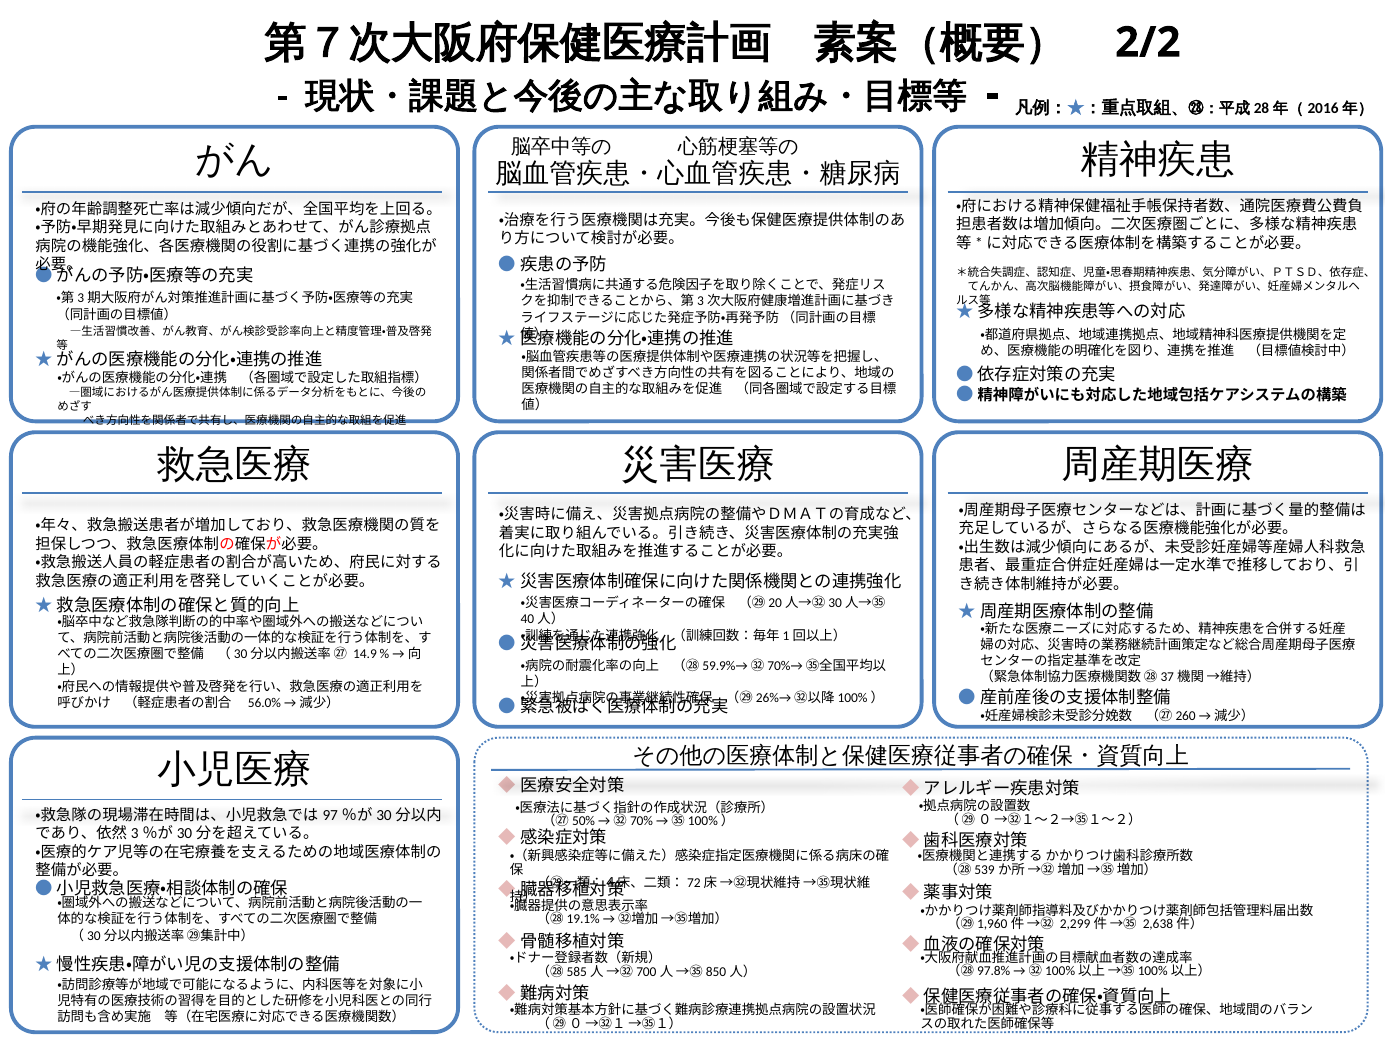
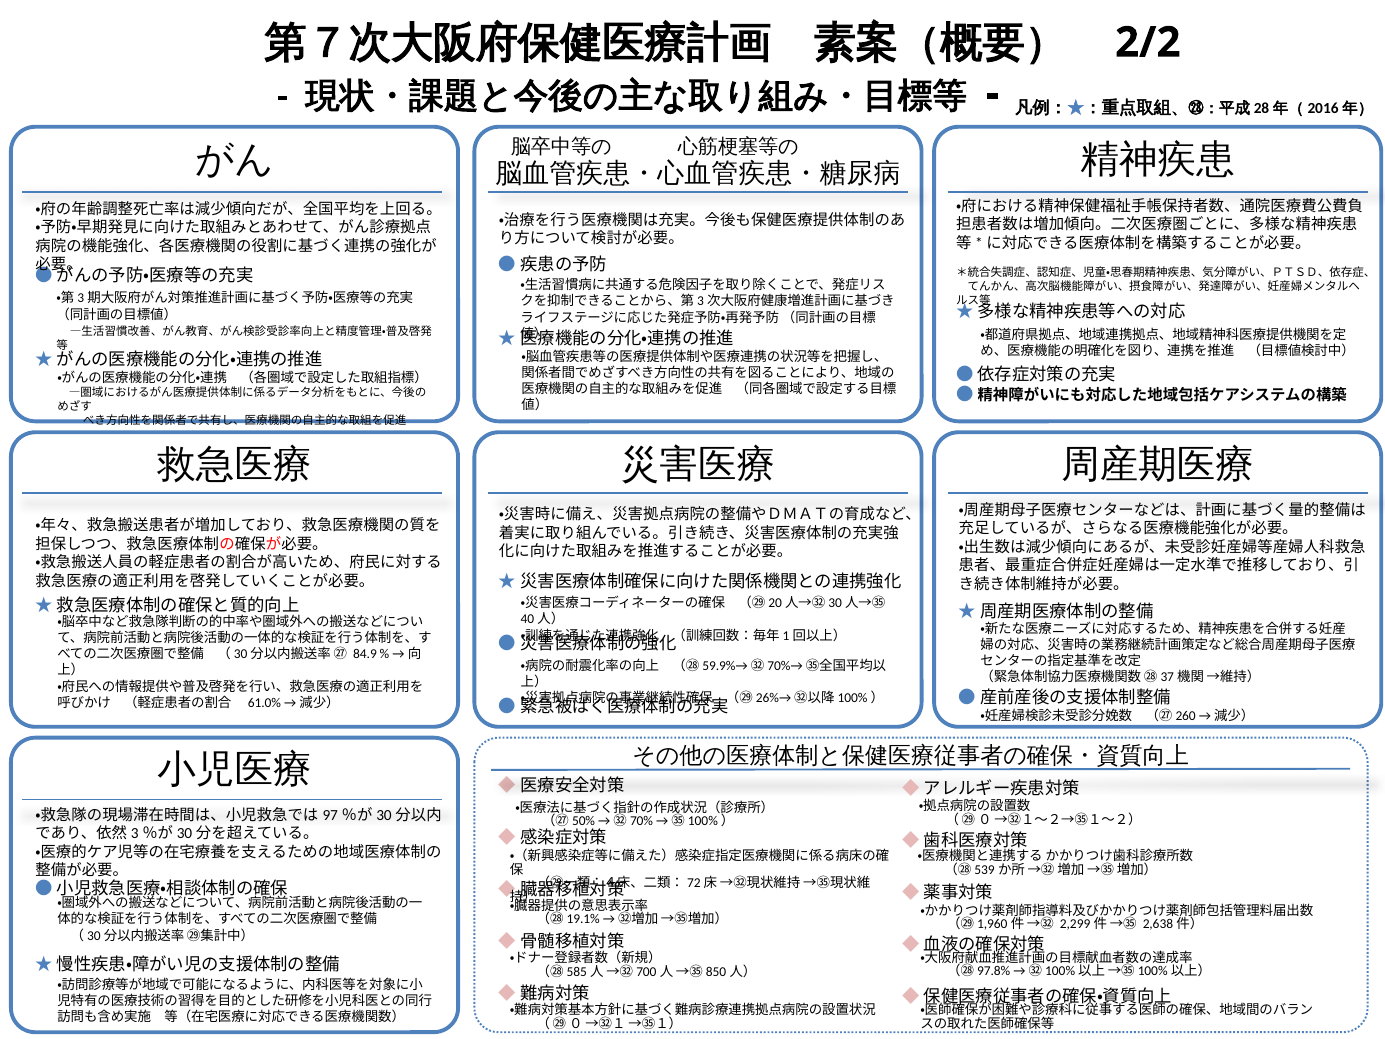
14.9: 14.9 -> 84.9
56.0%: 56.0% -> 61.0%
